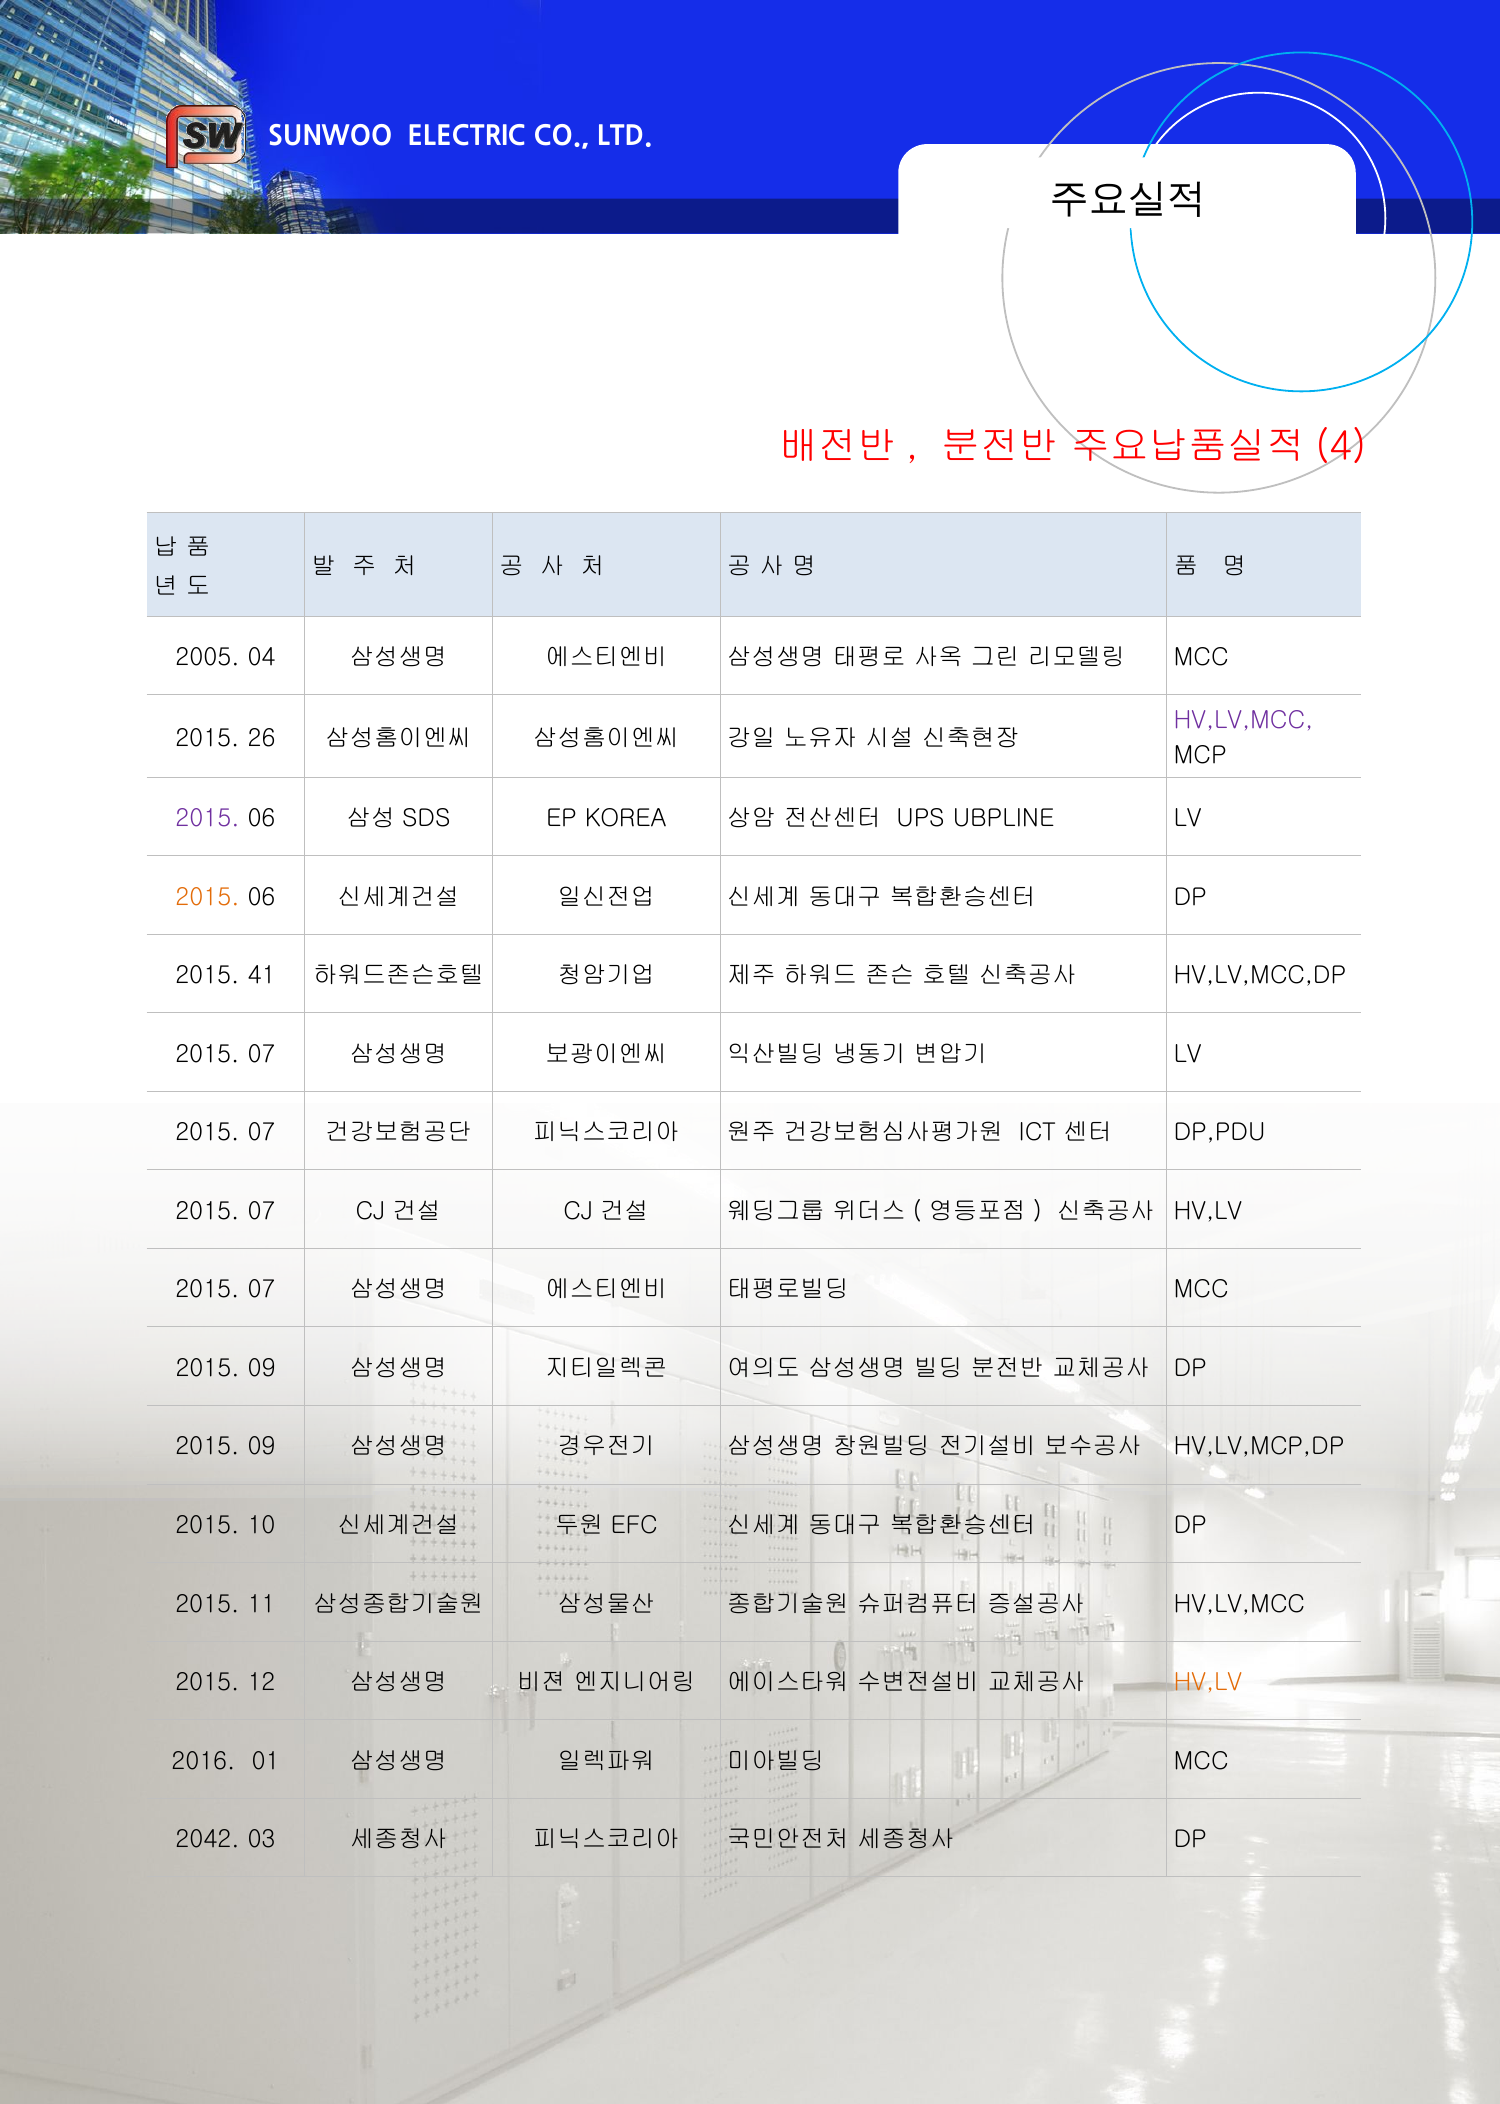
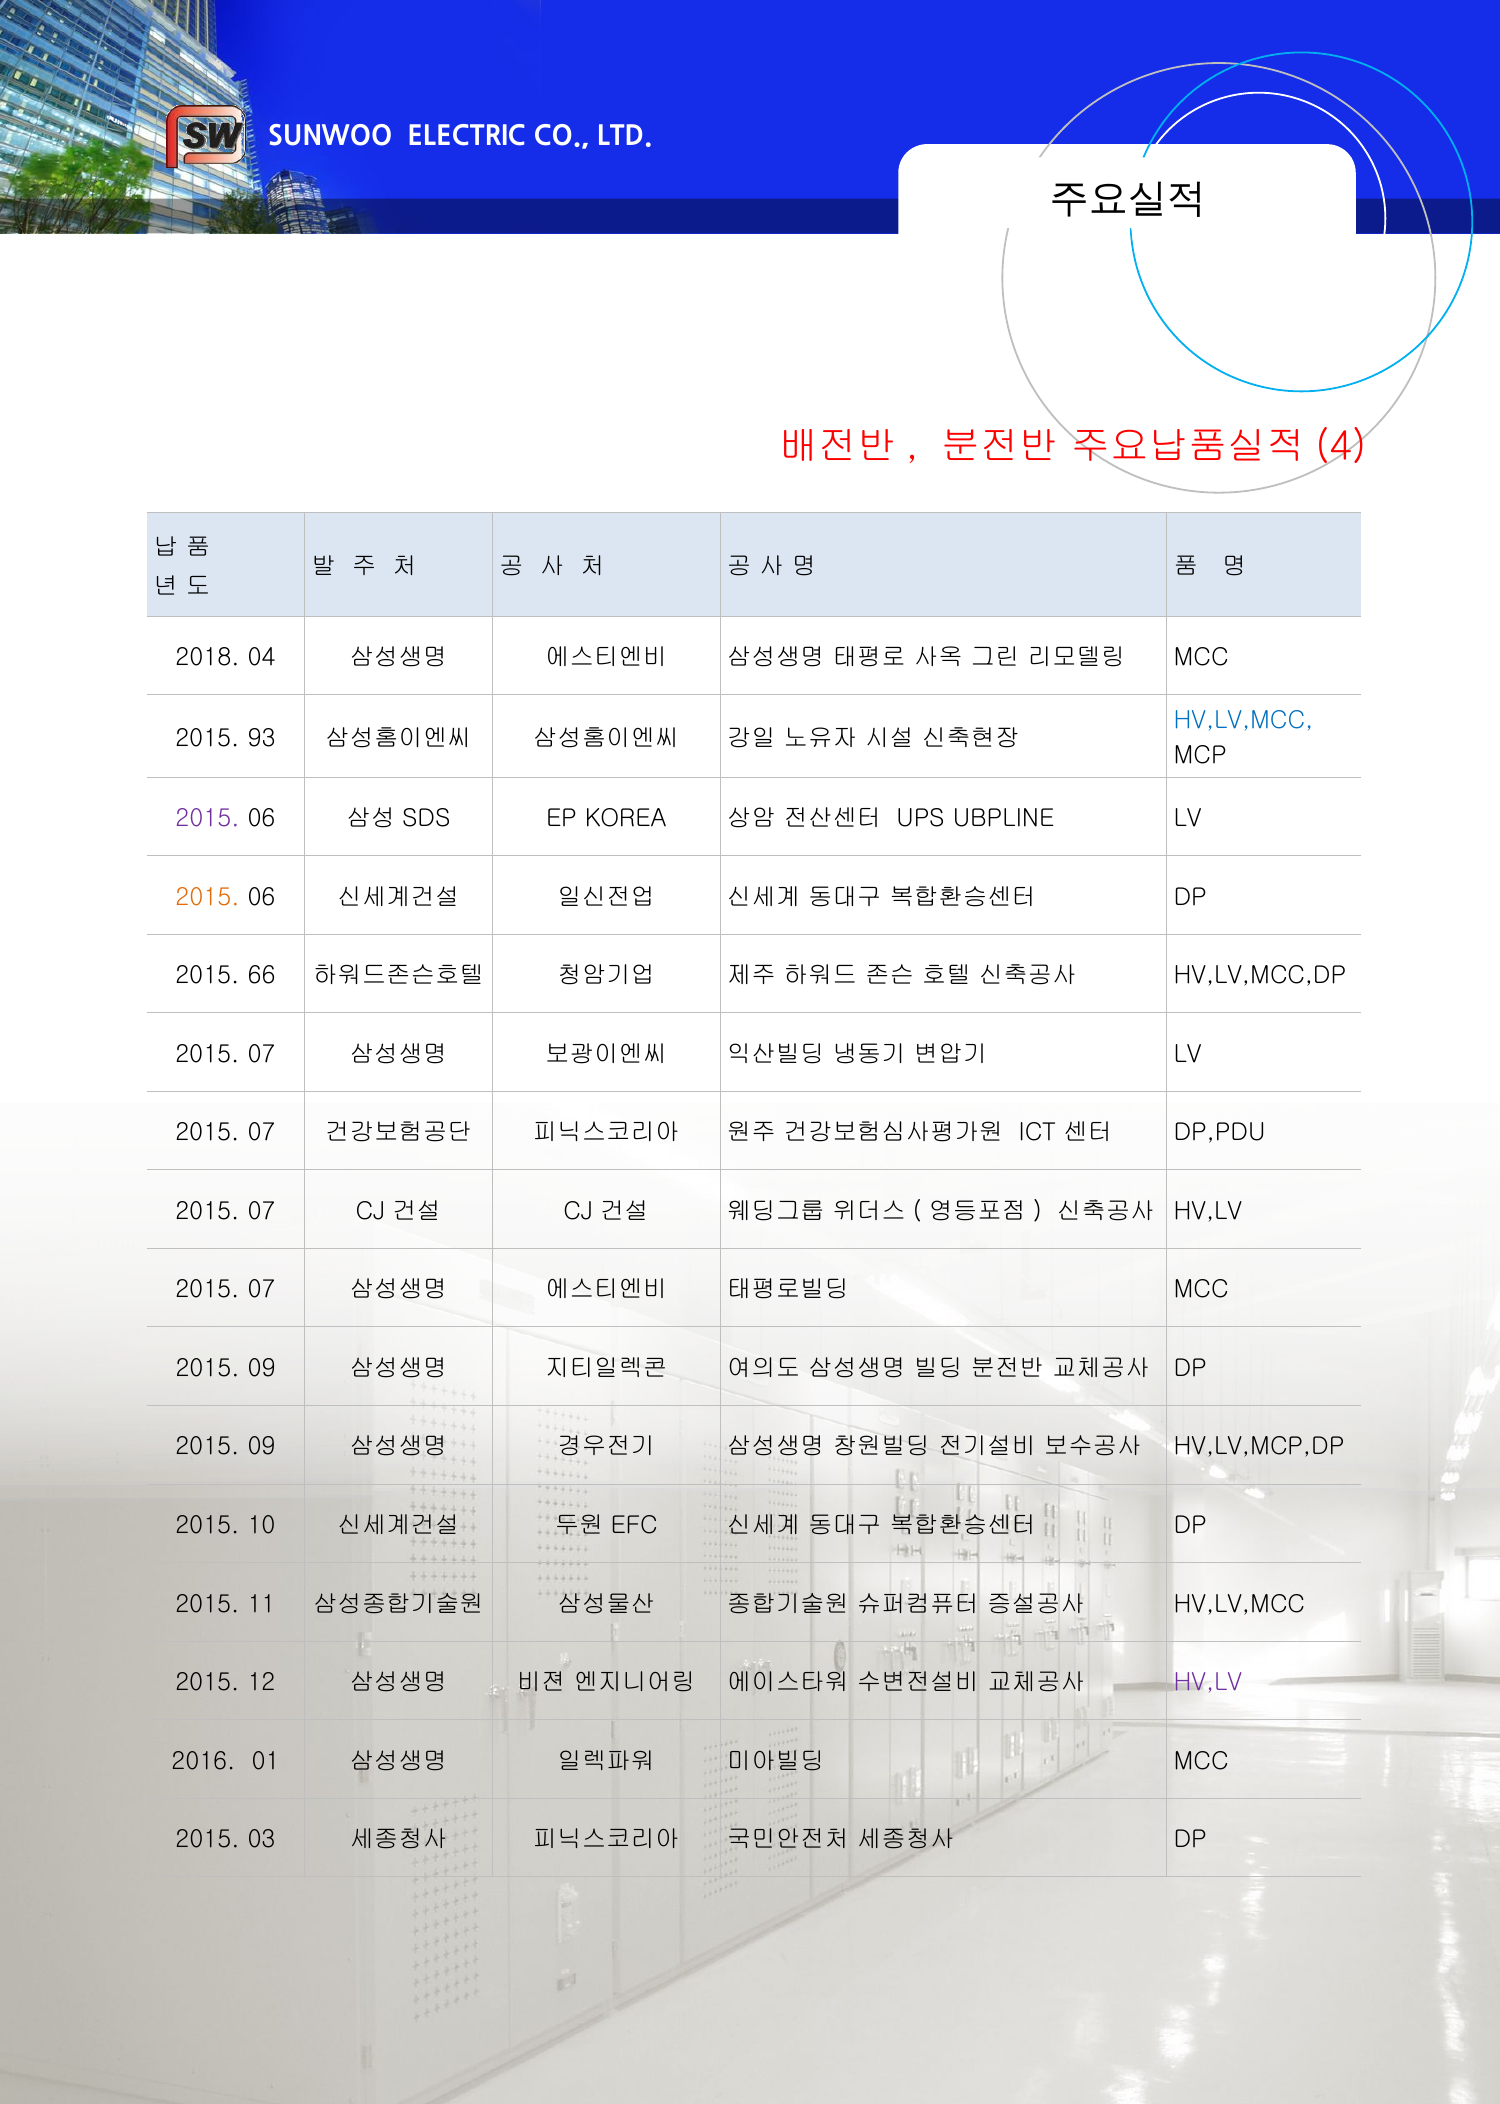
2005: 2005 -> 2018
HV,LV,MCC at (1243, 721) colour: purple -> blue
26: 26 -> 93
41: 41 -> 66
HV,LV at (1208, 1683) colour: orange -> purple
2042 at (207, 1840): 2042 -> 2015
